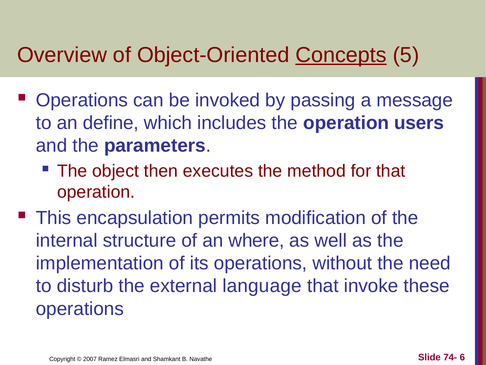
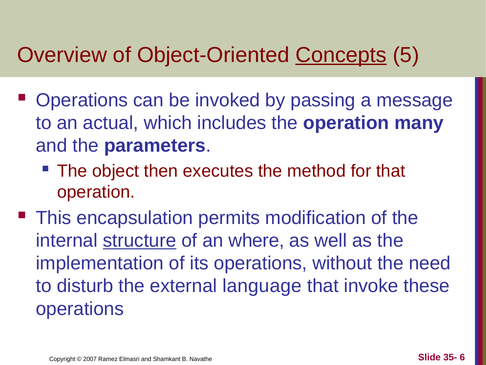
define: define -> actual
users: users -> many
structure underline: none -> present
74-: 74- -> 35-
